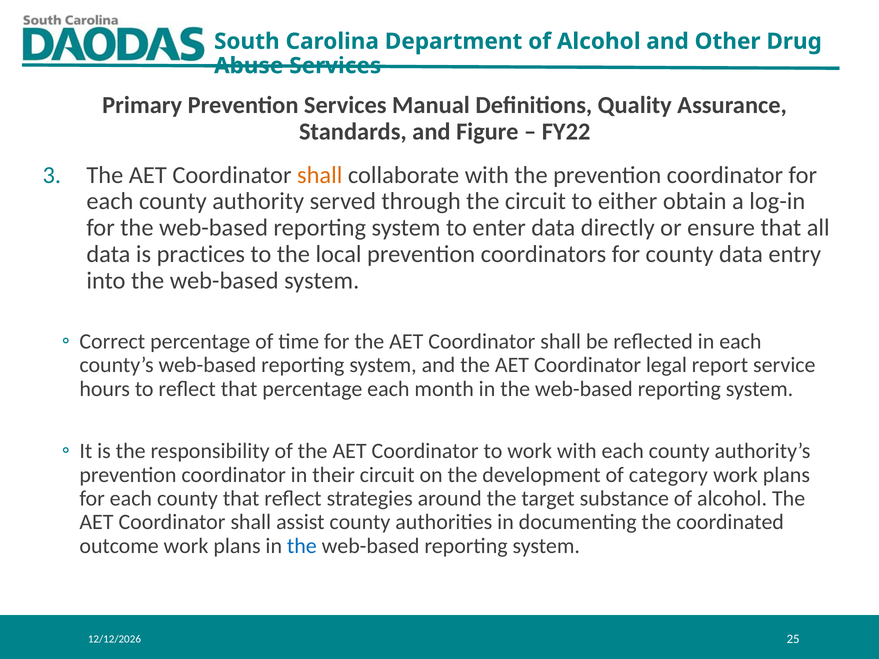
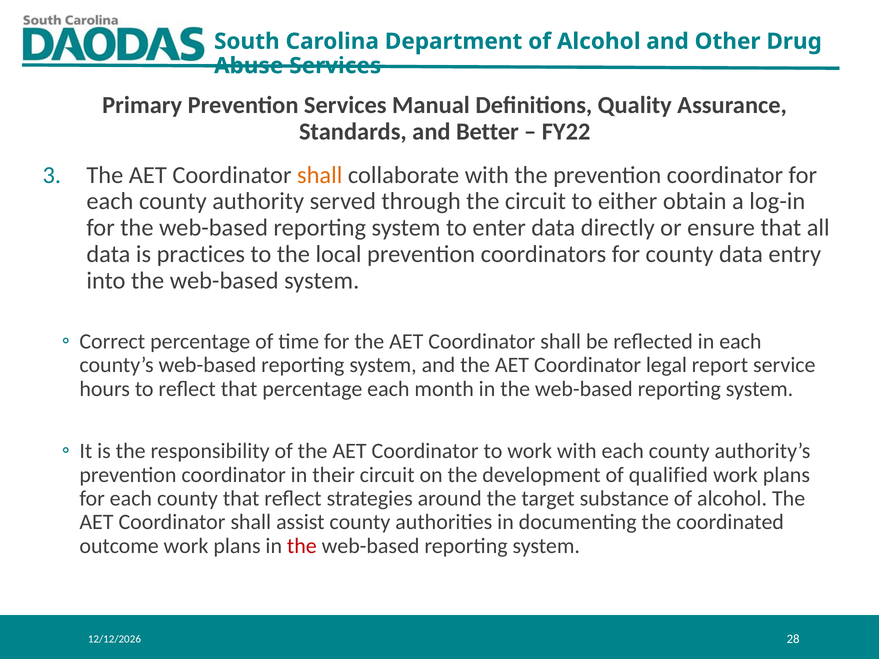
Figure: Figure -> Better
category: category -> qualified
the at (302, 546) colour: blue -> red
25: 25 -> 28
